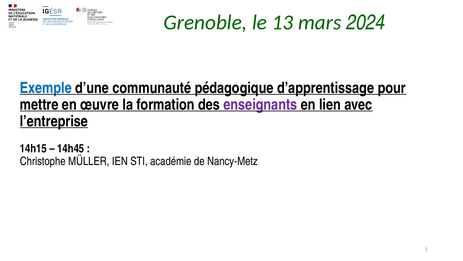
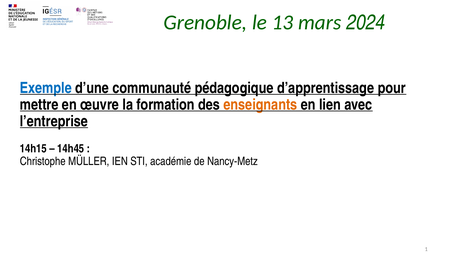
enseignants colour: purple -> orange
